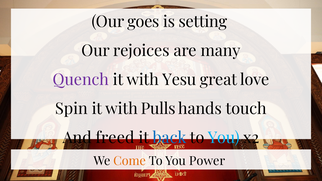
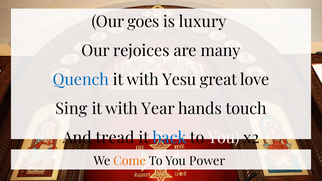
setting: setting -> luxury
Quench colour: purple -> blue
Spin: Spin -> Sing
Pulls: Pulls -> Year
freed: freed -> tread
You at (224, 138) colour: light blue -> white
